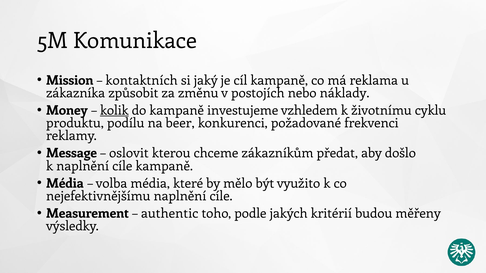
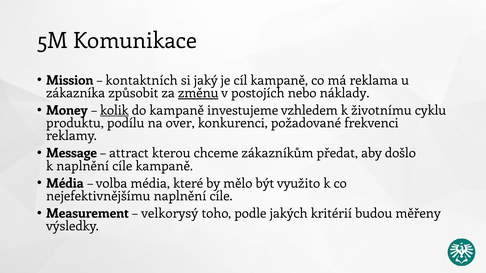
změnu underline: none -> present
beer: beer -> over
oslovit: oslovit -> attract
authentic: authentic -> velkorysý
